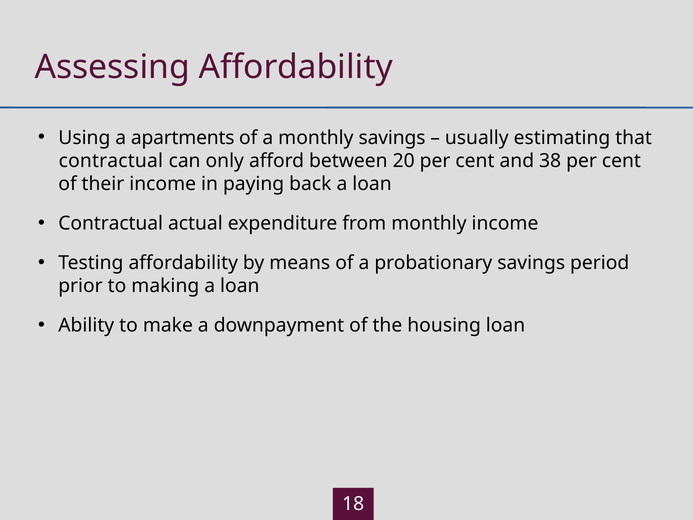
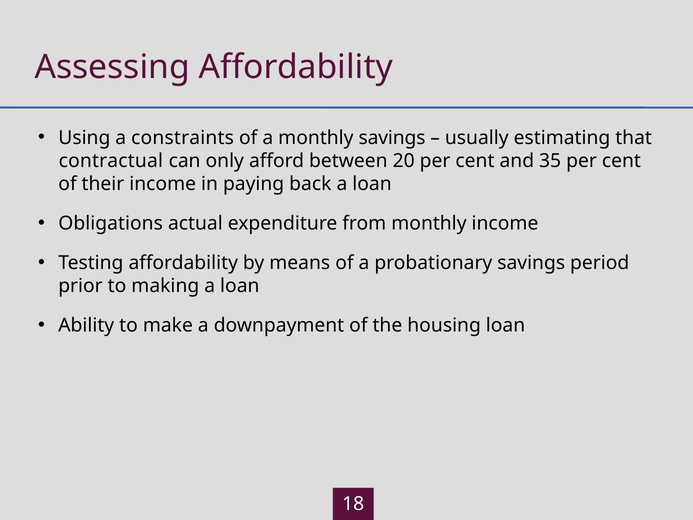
apartments: apartments -> constraints
38: 38 -> 35
Contractual at (111, 223): Contractual -> Obligations
